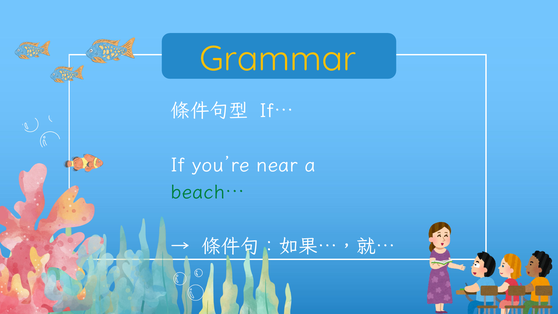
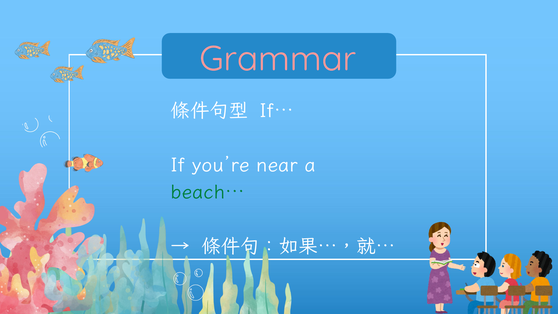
Grammar colour: yellow -> pink
